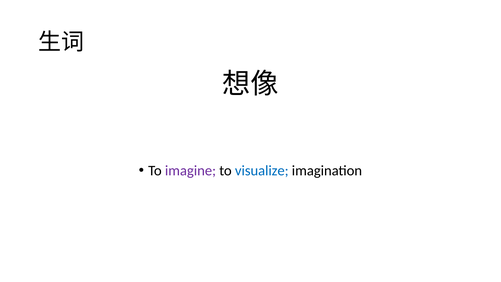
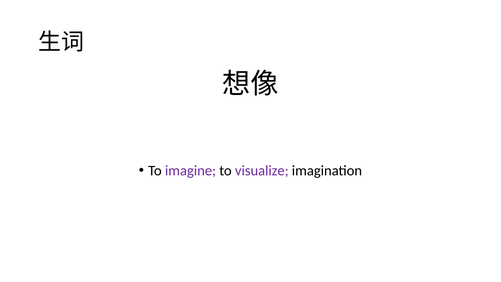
visualize colour: blue -> purple
